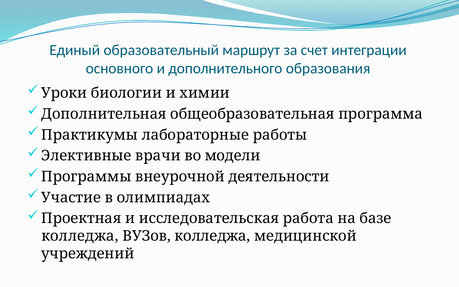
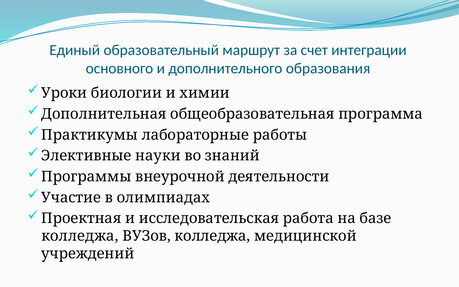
врачи: врачи -> науки
модели: модели -> знаний
